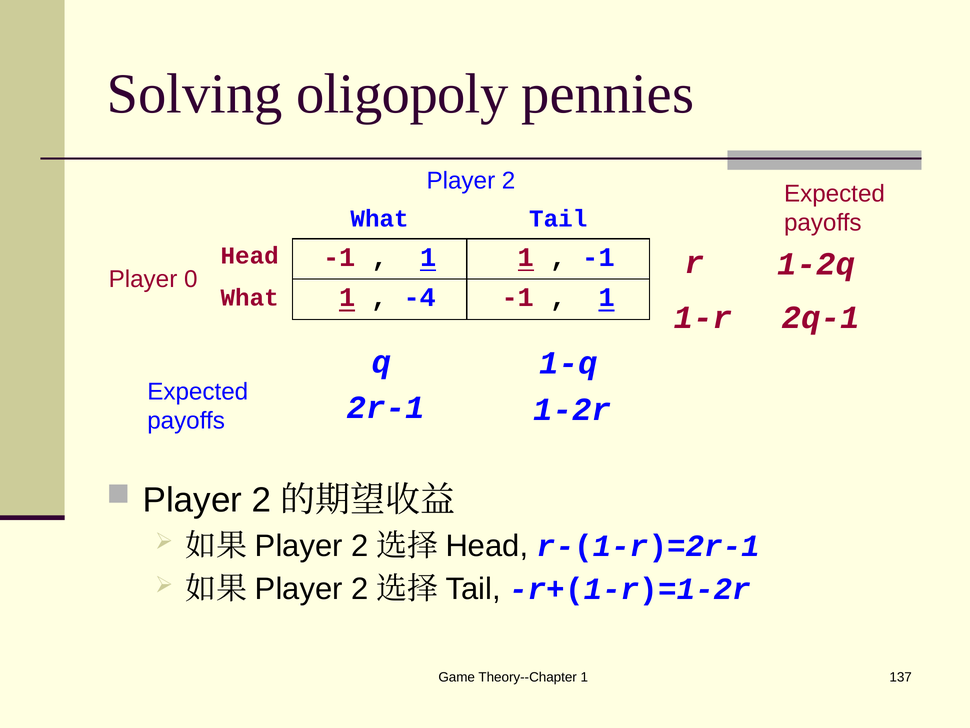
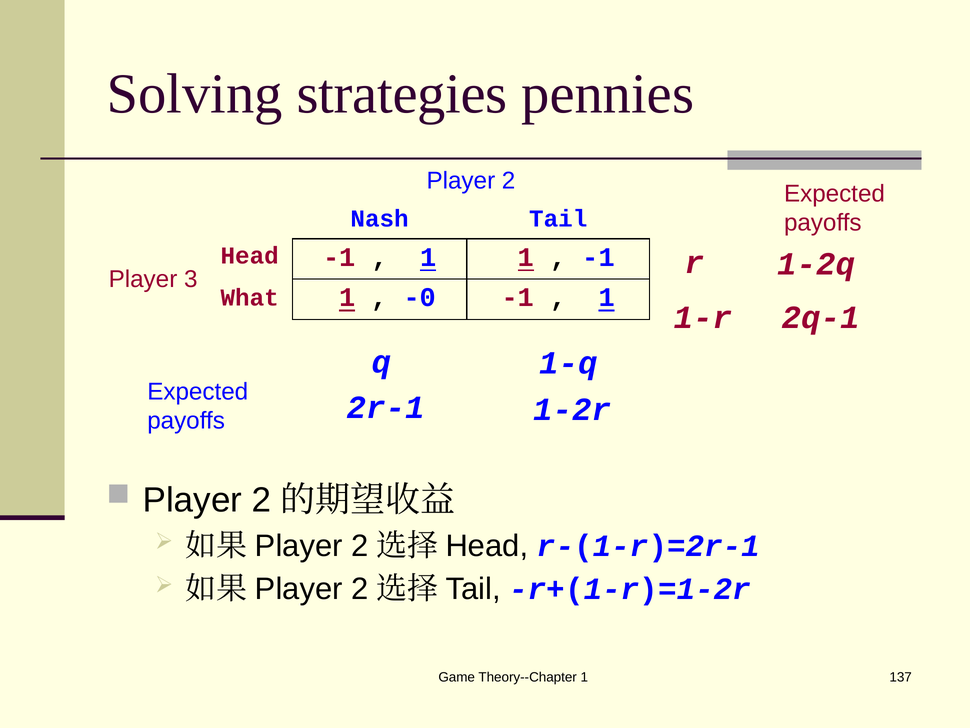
oligopoly: oligopoly -> strategies
What at (380, 218): What -> Nash
0: 0 -> 3
-4: -4 -> -0
